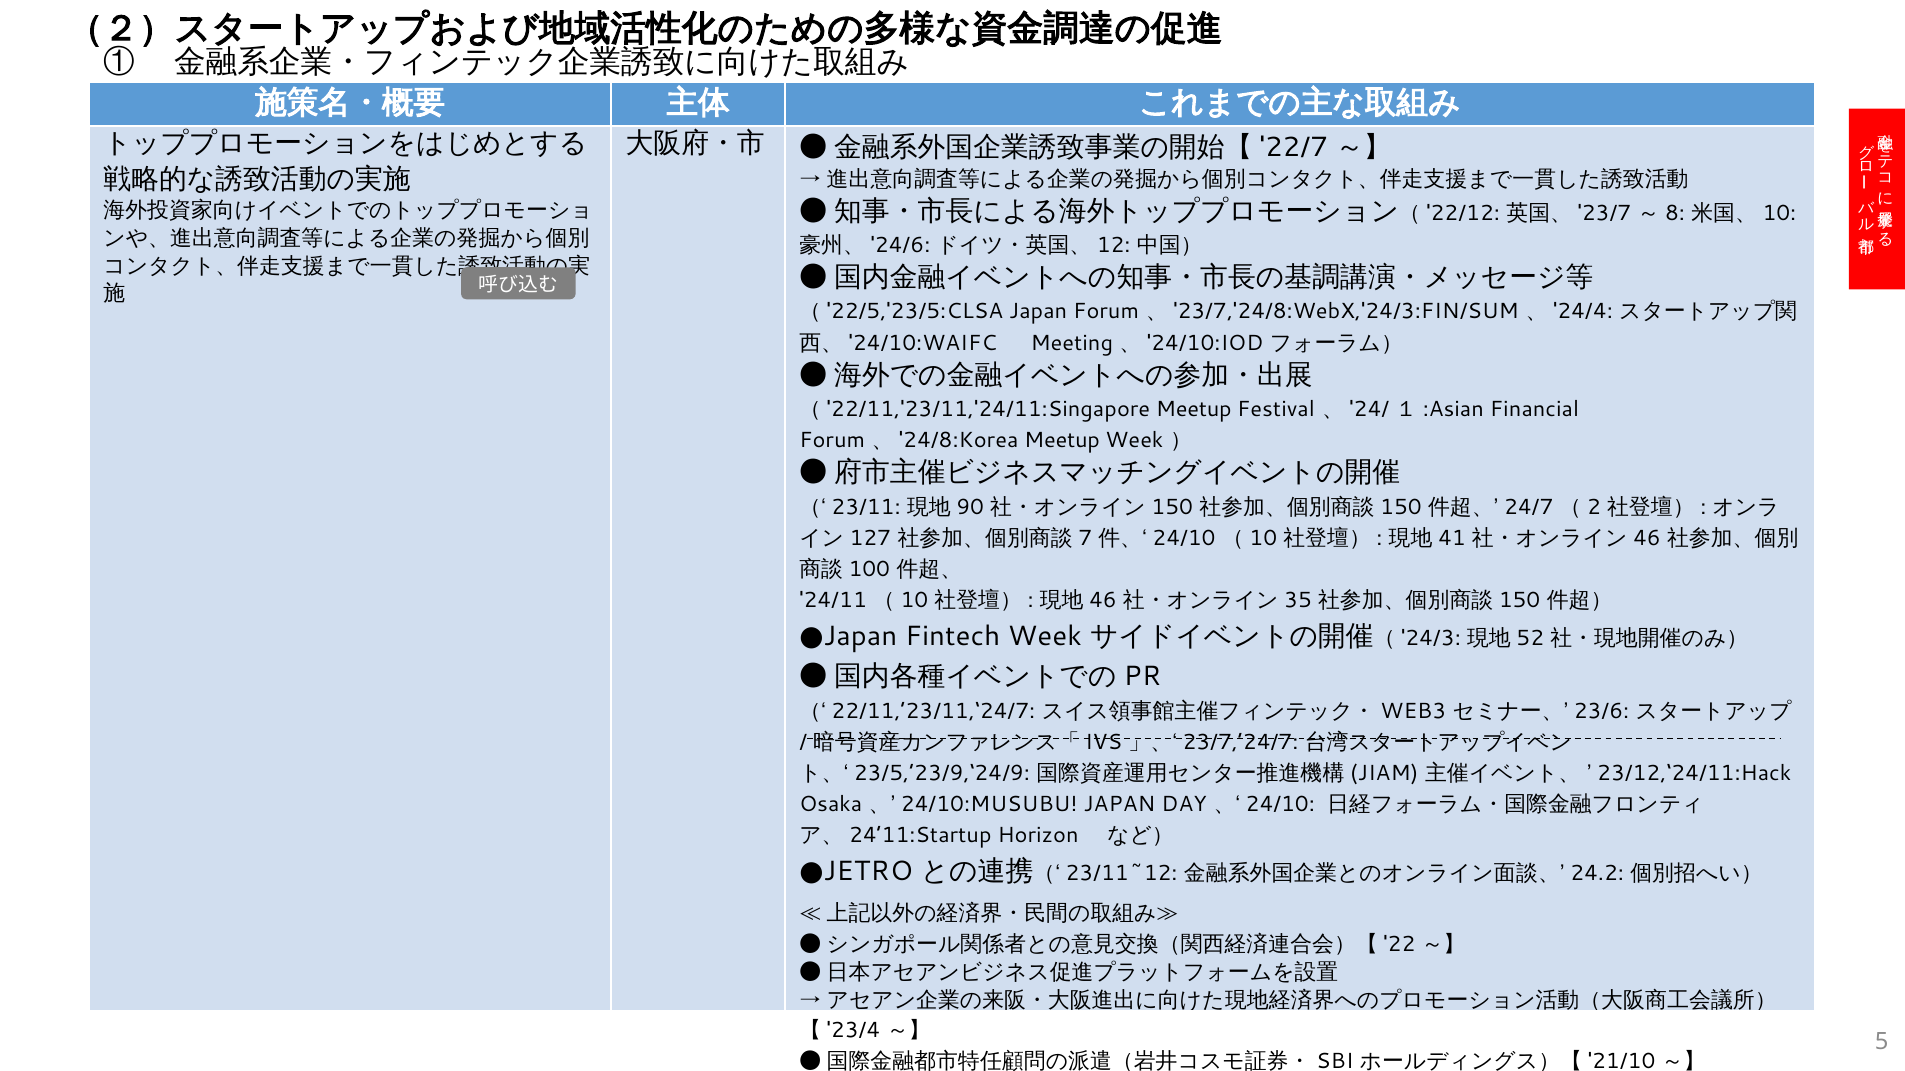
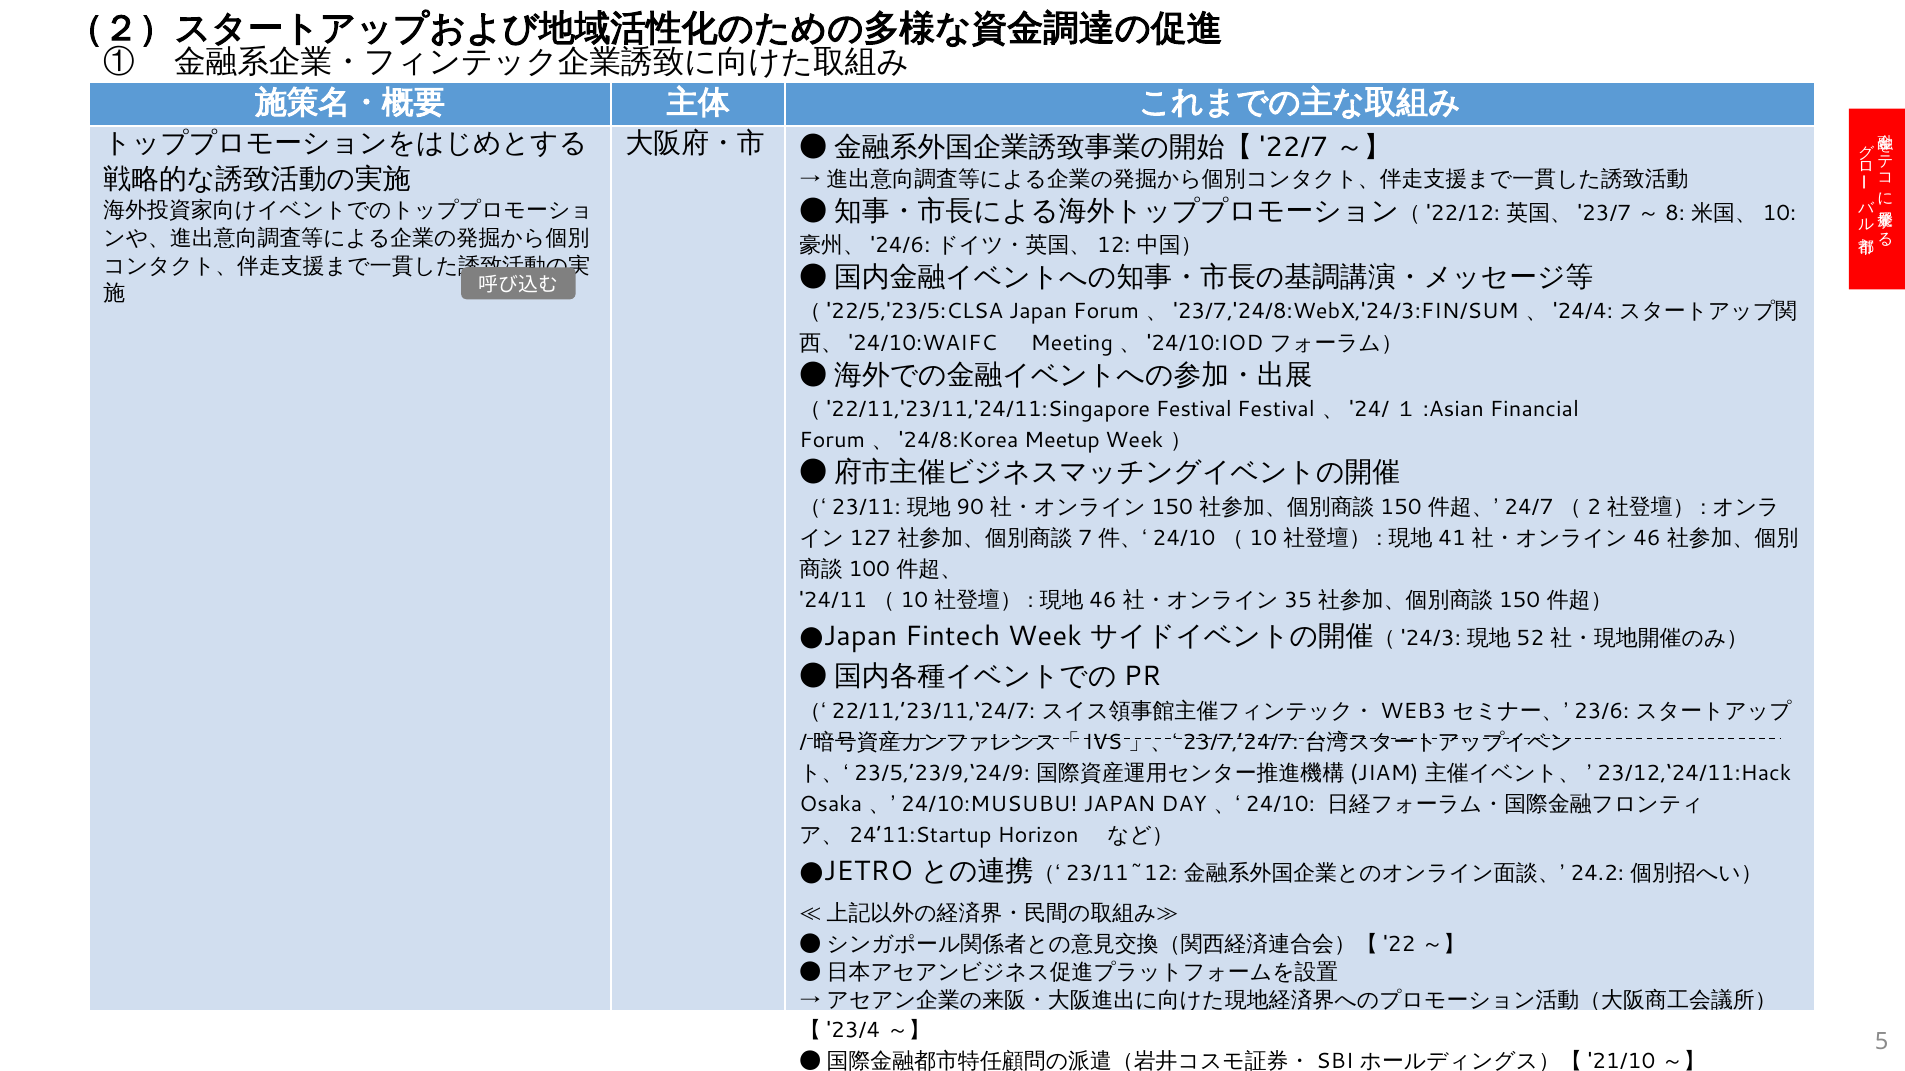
Meetup at (1194, 410): Meetup -> Festival
